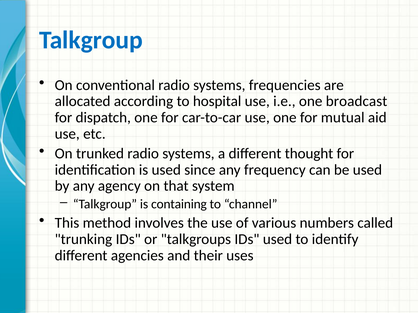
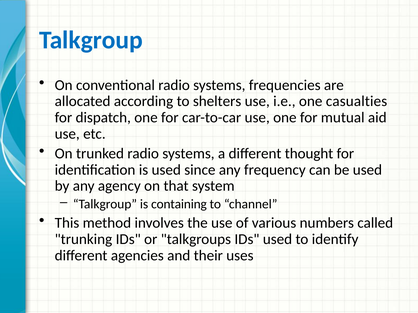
hospital: hospital -> shelters
broadcast: broadcast -> casualties
